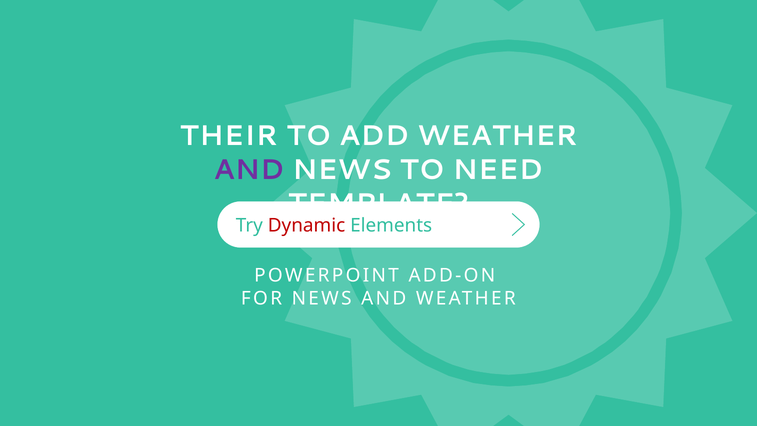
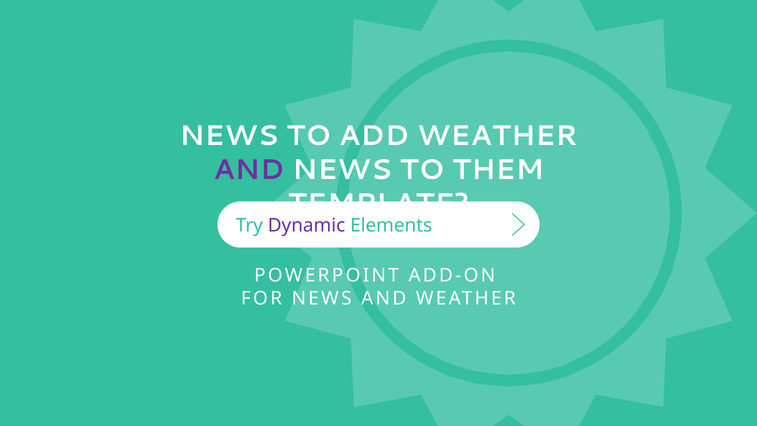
THEIR at (229, 136): THEIR -> NEWS
NEED: NEED -> THEM
Dynamic colour: red -> purple
